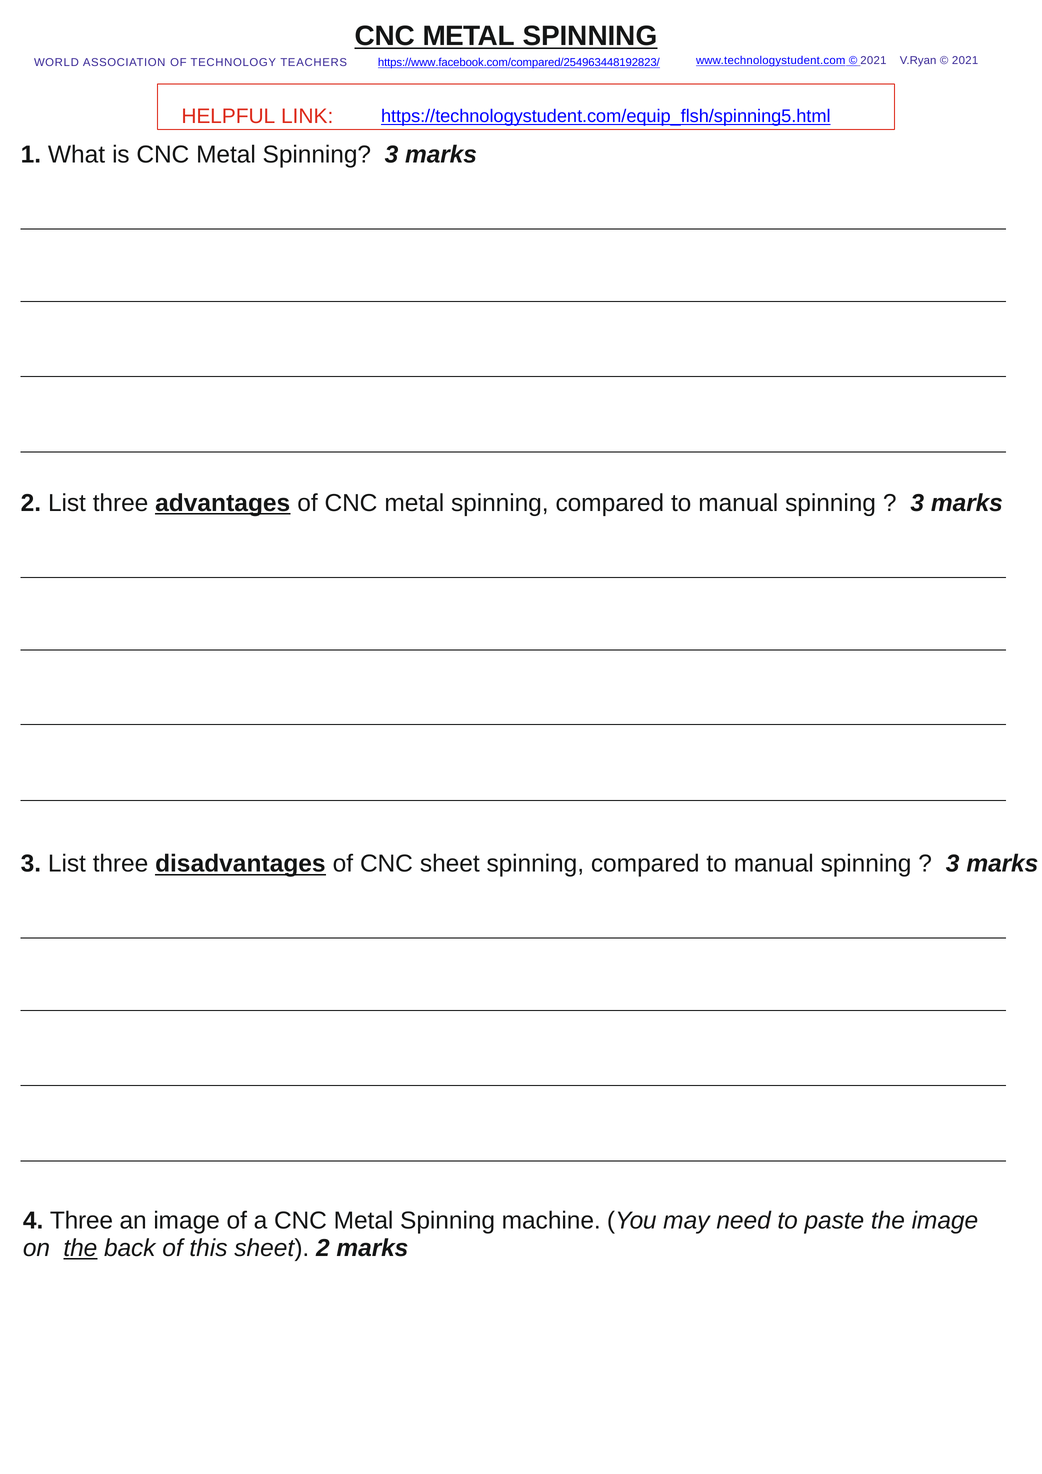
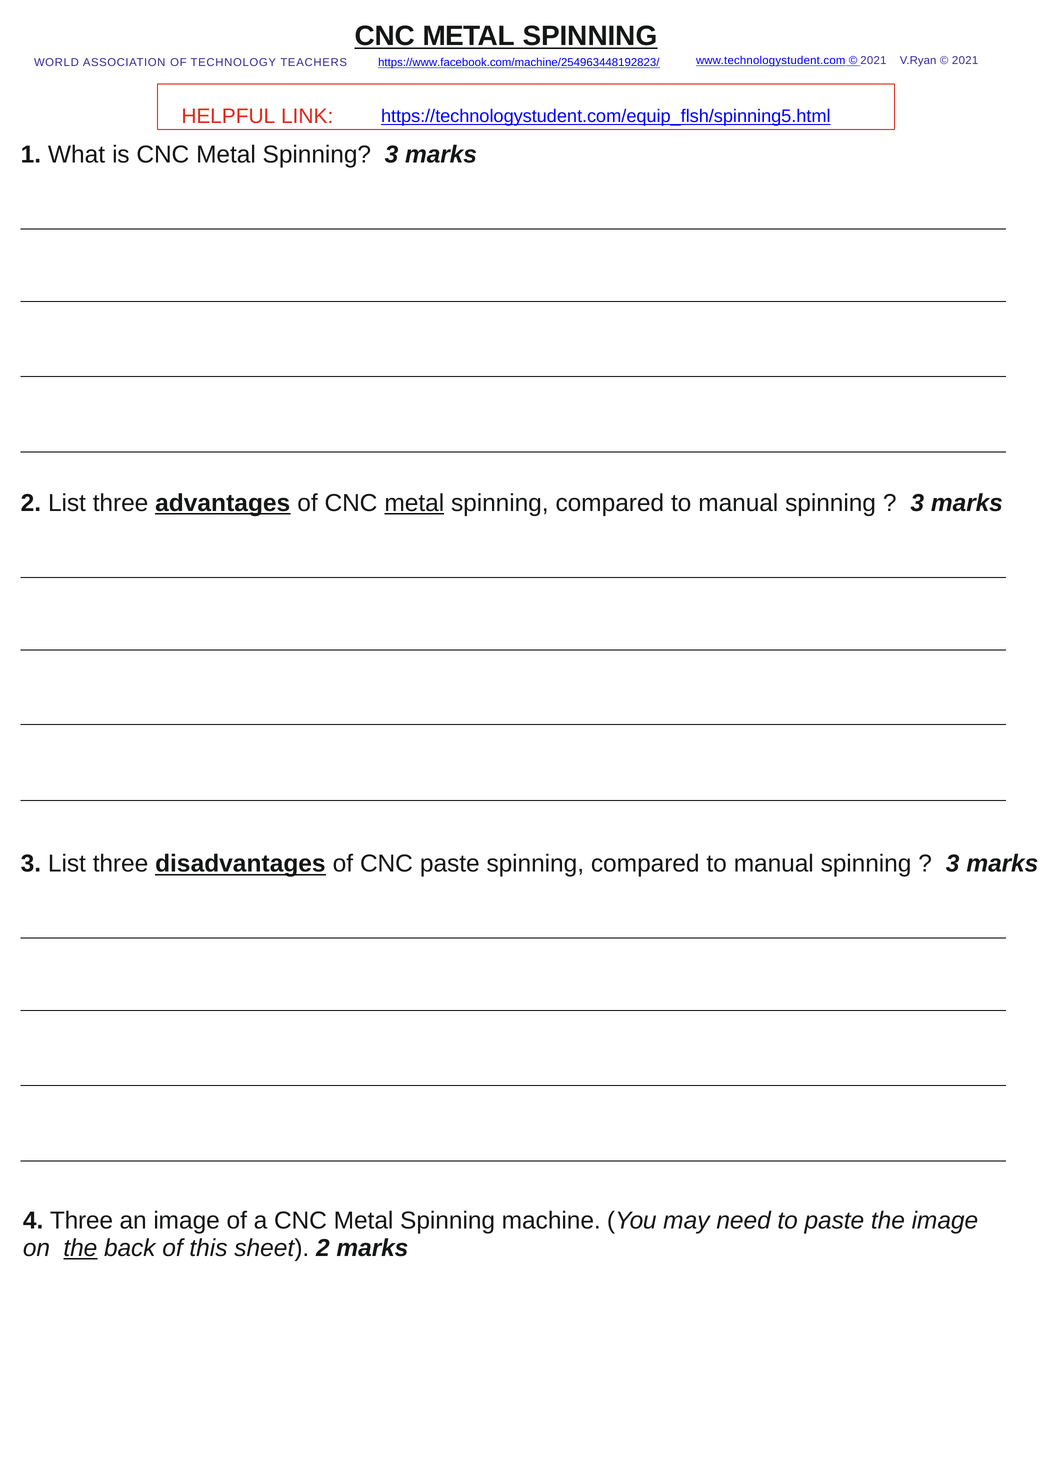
https://www.facebook.com/compared/254963448192823/: https://www.facebook.com/compared/254963448192823/ -> https://www.facebook.com/machine/254963448192823/
metal at (414, 503) underline: none -> present
CNC sheet: sheet -> paste
